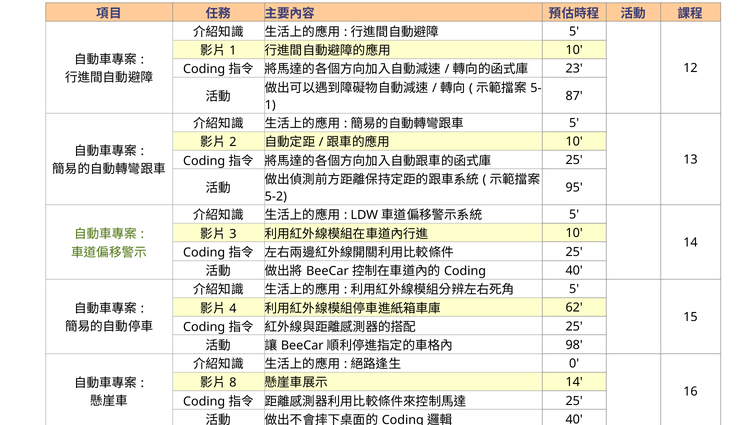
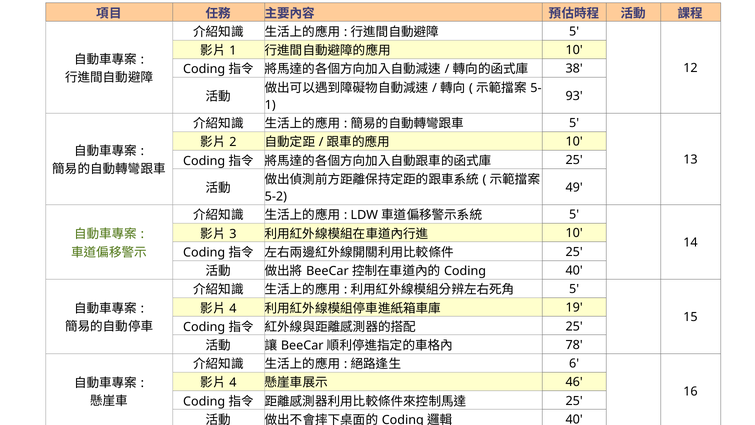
23: 23 -> 38
87: 87 -> 93
95: 95 -> 49
62: 62 -> 19
98: 98 -> 78
0 at (574, 363): 0 -> 6
8 at (233, 383): 8 -> 4
14 at (574, 382): 14 -> 46
